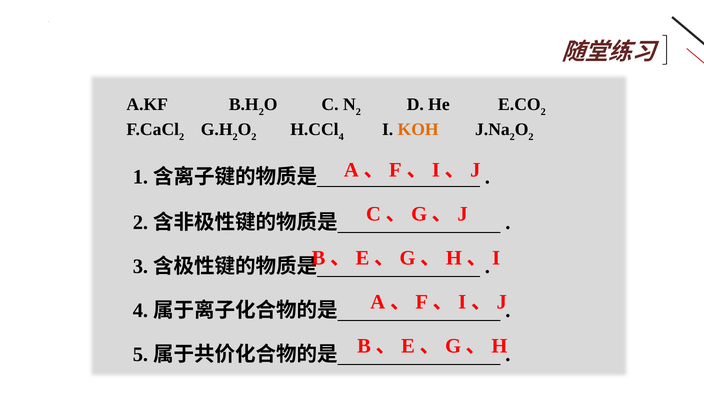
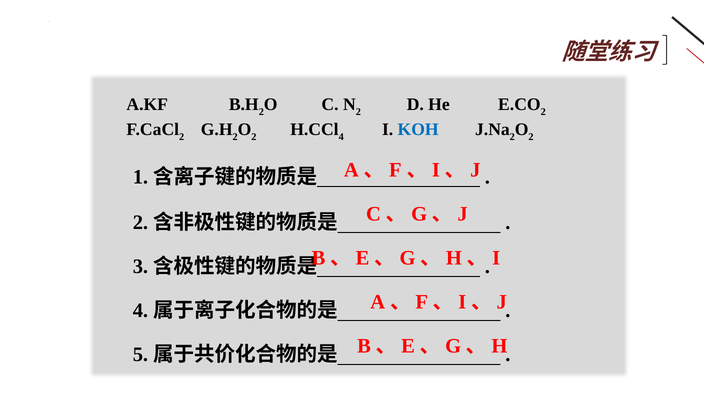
KOH colour: orange -> blue
